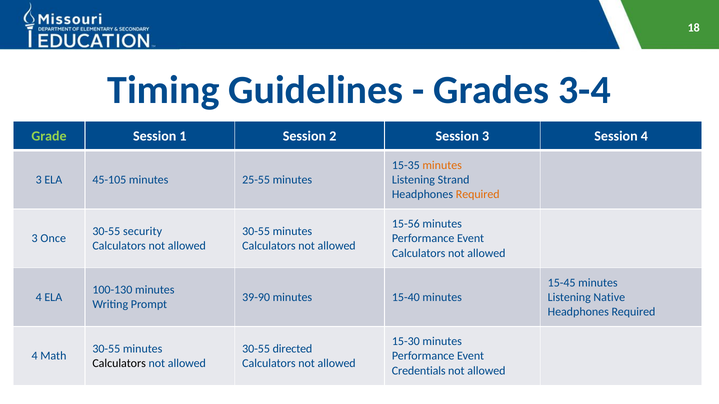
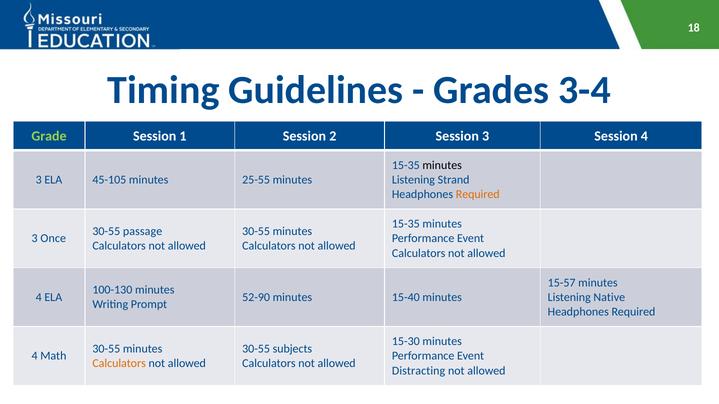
minutes at (442, 165) colour: orange -> black
15-56 at (406, 224): 15-56 -> 15-35
security: security -> passage
15-45: 15-45 -> 15-57
39-90: 39-90 -> 52-90
directed: directed -> subjects
Calculators at (119, 364) colour: black -> orange
Credentials: Credentials -> Distracting
